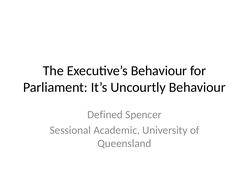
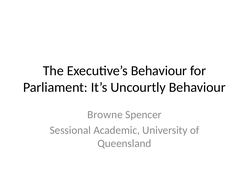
Defined: Defined -> Browne
